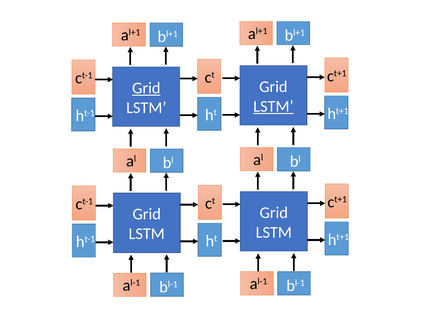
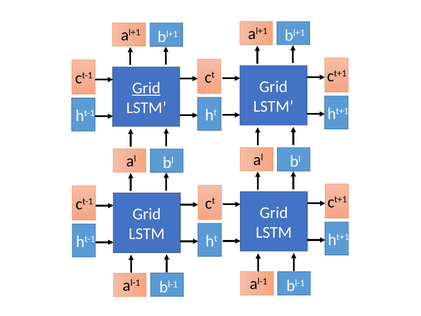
LSTM at (273, 106) underline: present -> none
